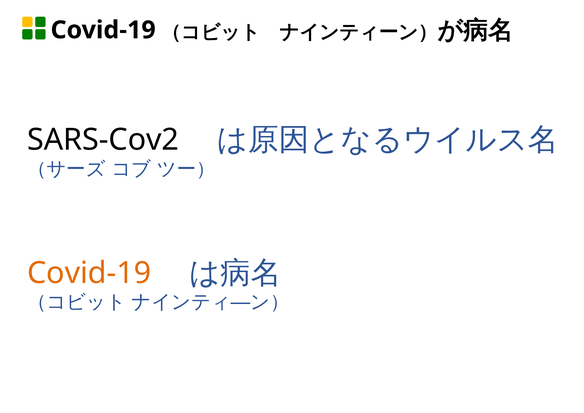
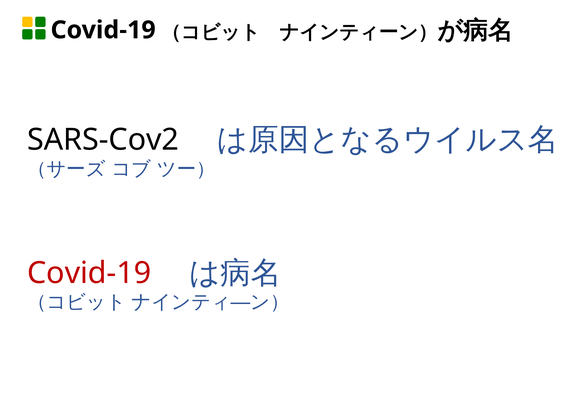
Covid-19 at (89, 273) colour: orange -> red
